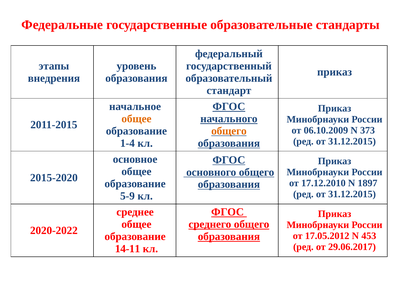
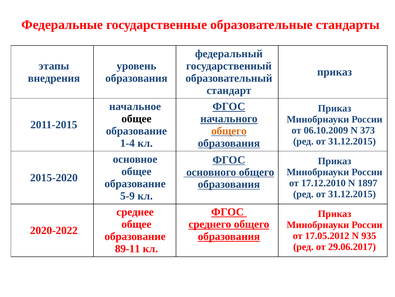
общее at (136, 118) colour: orange -> black
453: 453 -> 935
14-11: 14-11 -> 89-11
